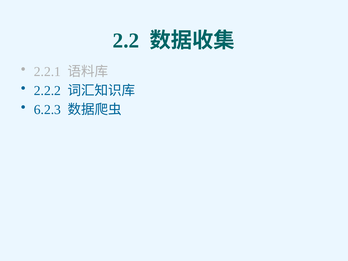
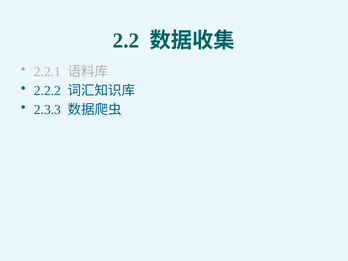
6.2.3: 6.2.3 -> 2.3.3
